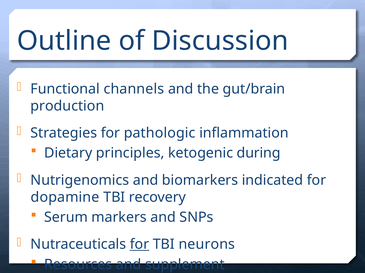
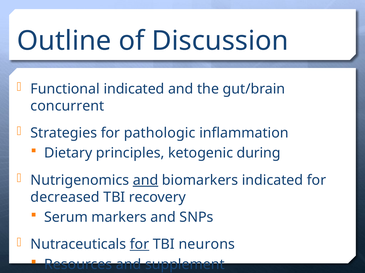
Functional channels: channels -> indicated
production: production -> concurrent
and at (146, 181) underline: none -> present
dopamine: dopamine -> decreased
